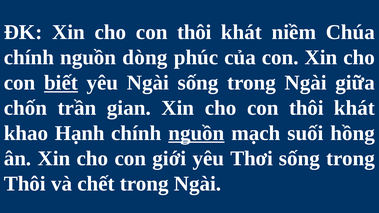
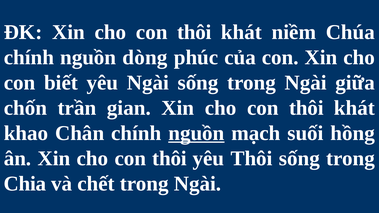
biết underline: present -> none
Hạnh: Hạnh -> Chân
giới at (169, 159): giới -> thôi
yêu Thơi: Thơi -> Thôi
Thôi at (25, 184): Thôi -> Chia
